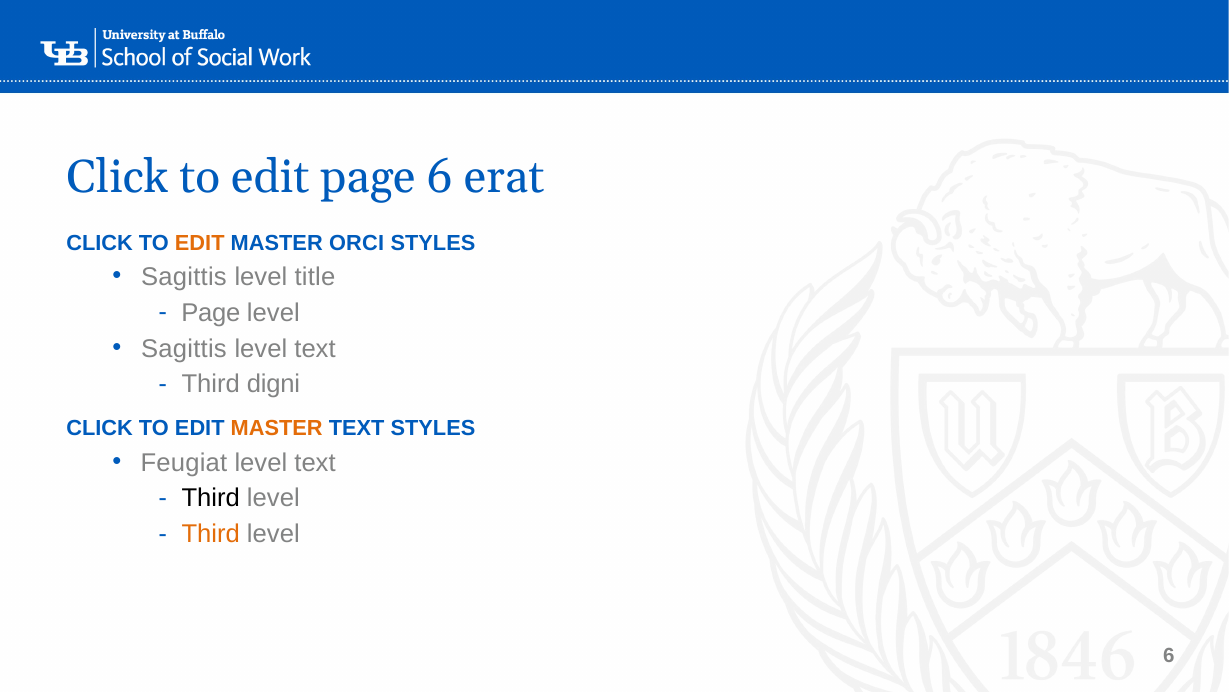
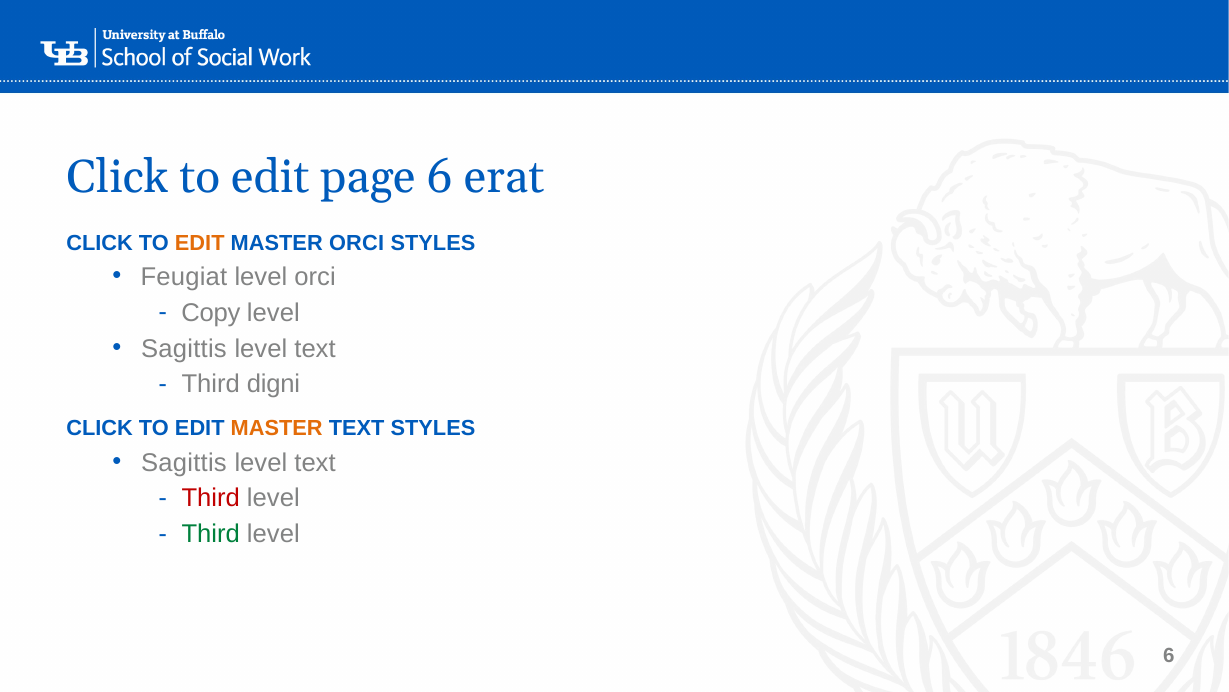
Sagittis at (184, 277): Sagittis -> Feugiat
level title: title -> orci
Page at (211, 312): Page -> Copy
Feugiat at (184, 462): Feugiat -> Sagittis
Third at (211, 498) colour: black -> red
Third at (211, 534) colour: orange -> green
